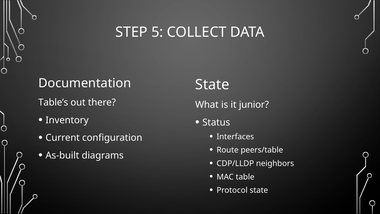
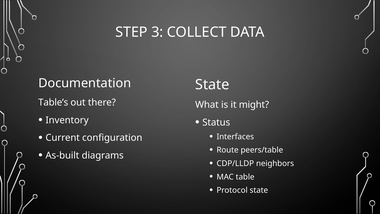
5: 5 -> 3
junior: junior -> might
